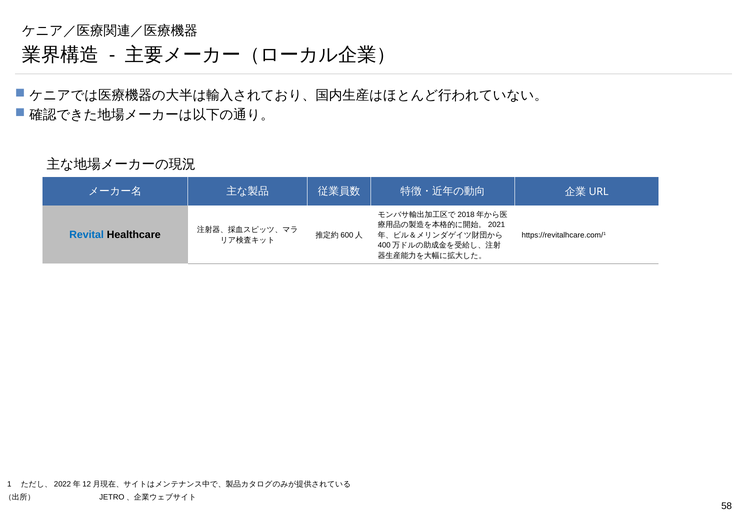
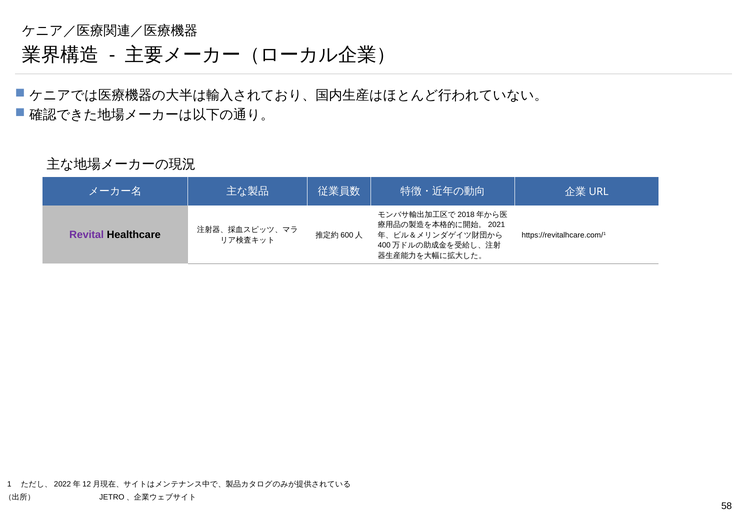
Revital colour: blue -> purple
